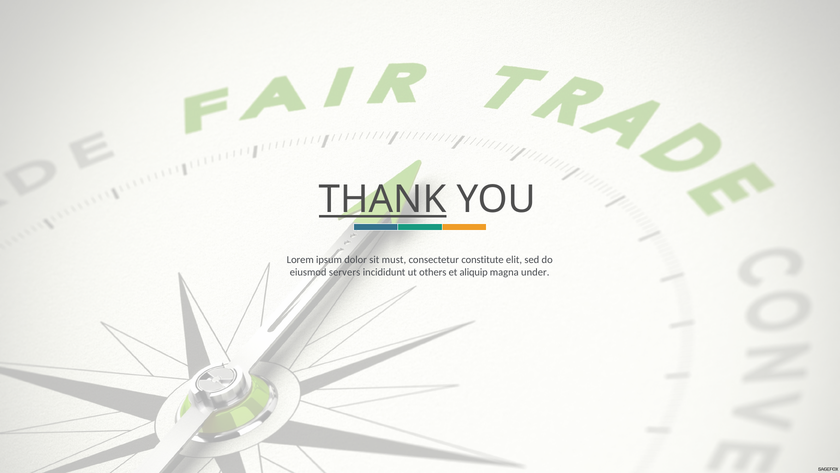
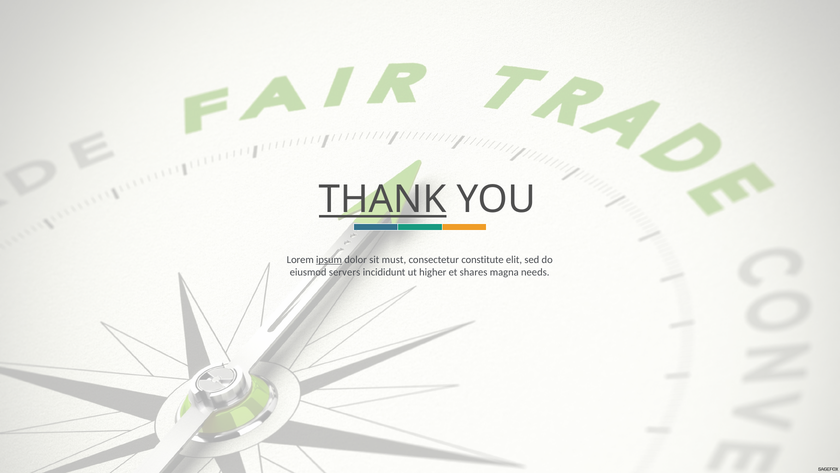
ipsum underline: none -> present
others: others -> higher
aliquip: aliquip -> shares
under: under -> needs
